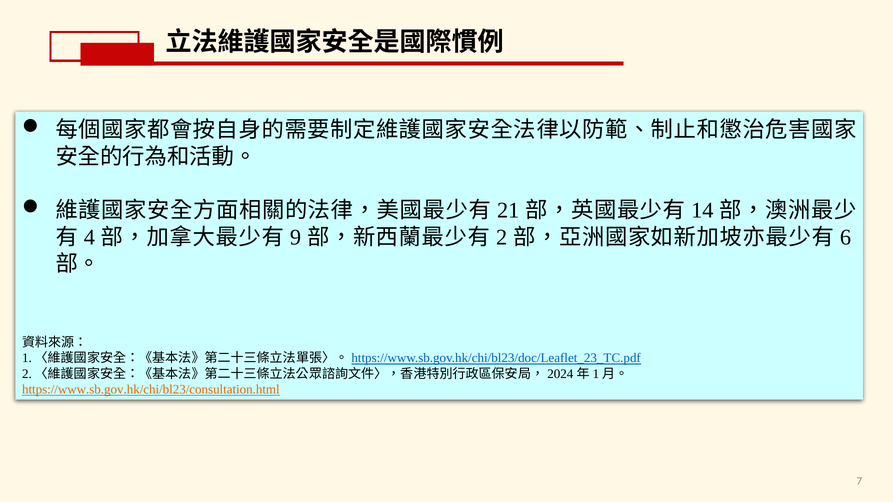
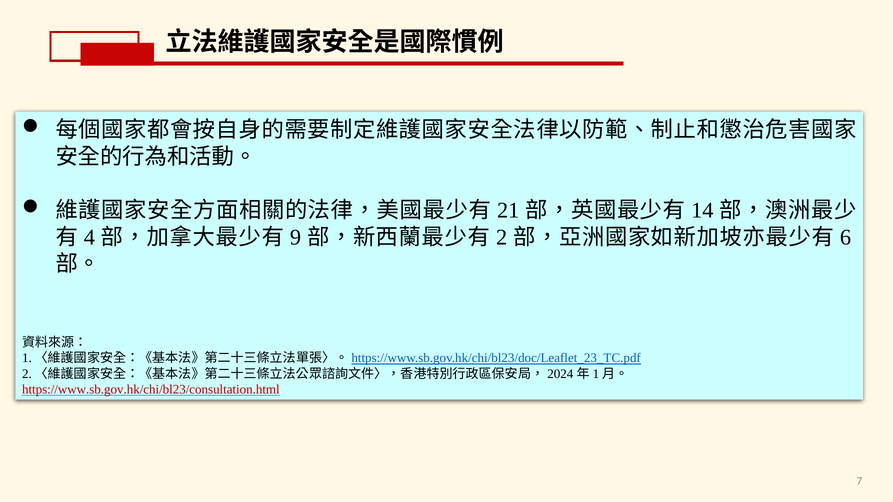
https://www.sb.gov.hk/chi/bl23/consultation.html colour: orange -> red
